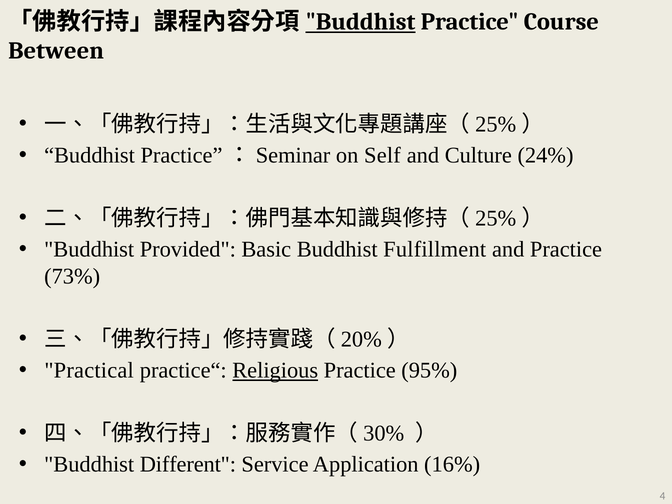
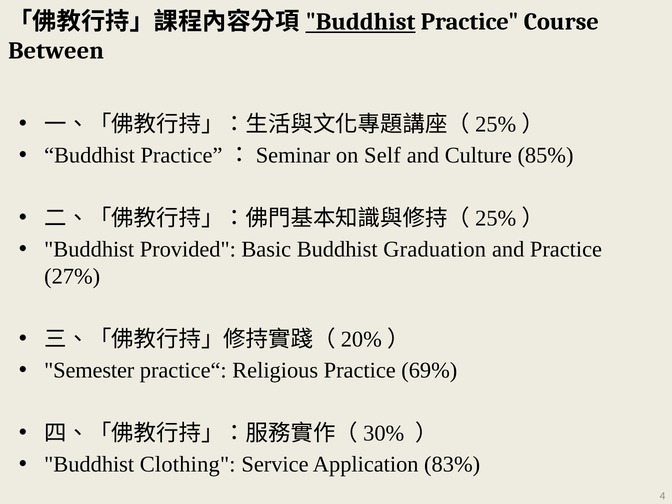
24%: 24% -> 85%
Fulfillment: Fulfillment -> Graduation
73%: 73% -> 27%
Practical: Practical -> Semester
Religious underline: present -> none
95%: 95% -> 69%
Different: Different -> Clothing
16%: 16% -> 83%
